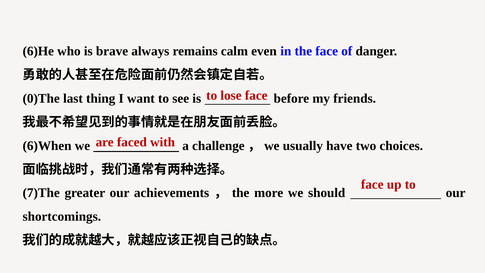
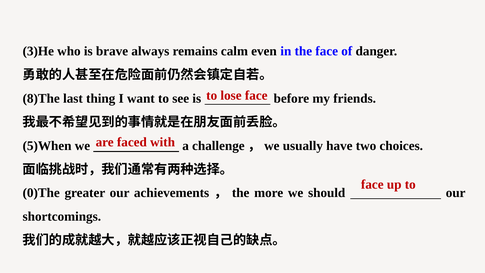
6)He: 6)He -> 3)He
0)The: 0)The -> 8)The
6)When: 6)When -> 5)When
7)The: 7)The -> 0)The
